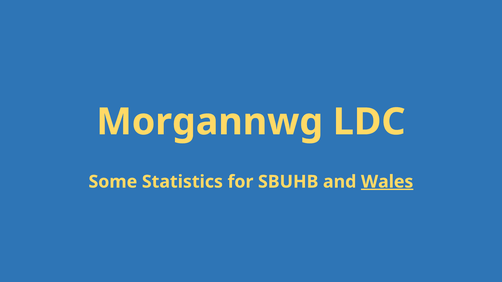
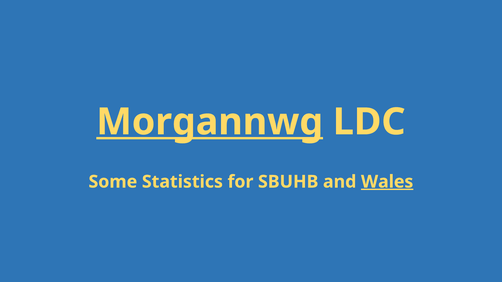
Morgannwg underline: none -> present
